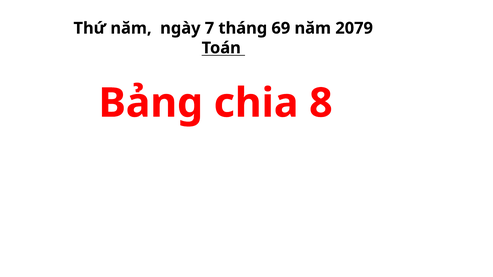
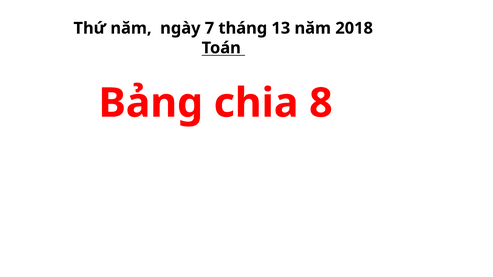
69: 69 -> 13
2079: 2079 -> 2018
